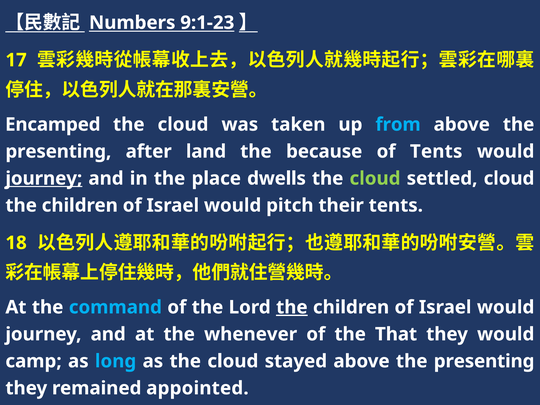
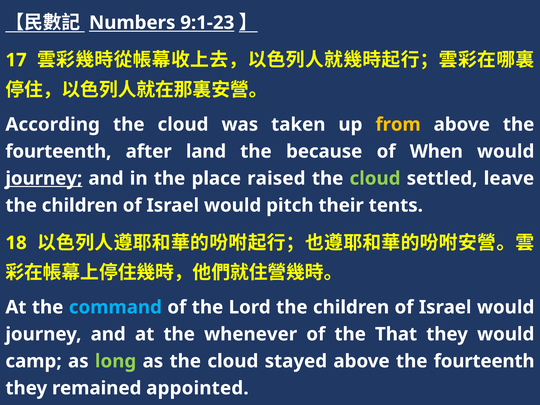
Encamped: Encamped -> According
from colour: light blue -> yellow
presenting at (58, 151): presenting -> fourteenth
of Tents: Tents -> When
dwells: dwells -> raised
settled cloud: cloud -> leave
the at (292, 307) underline: present -> none
long colour: light blue -> light green
stayed above the presenting: presenting -> fourteenth
